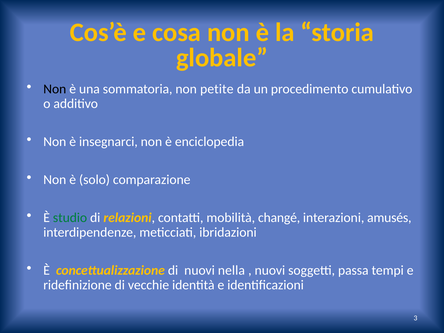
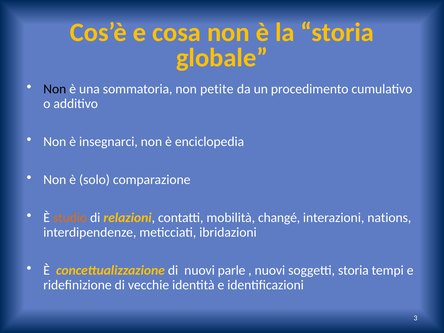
studio colour: green -> orange
amusés: amusés -> nations
nella: nella -> parle
soggetti passa: passa -> storia
